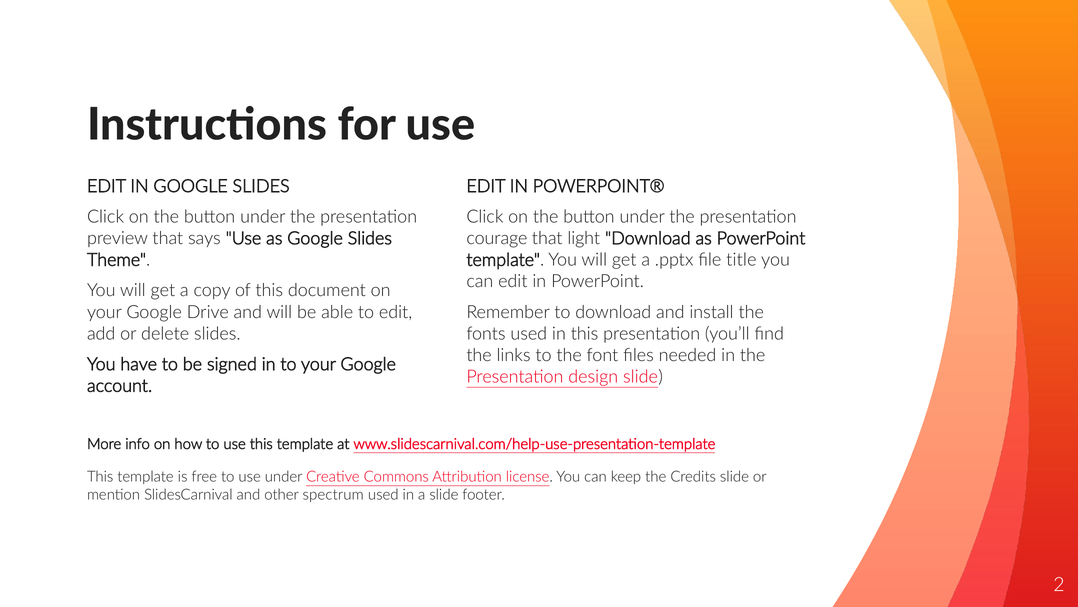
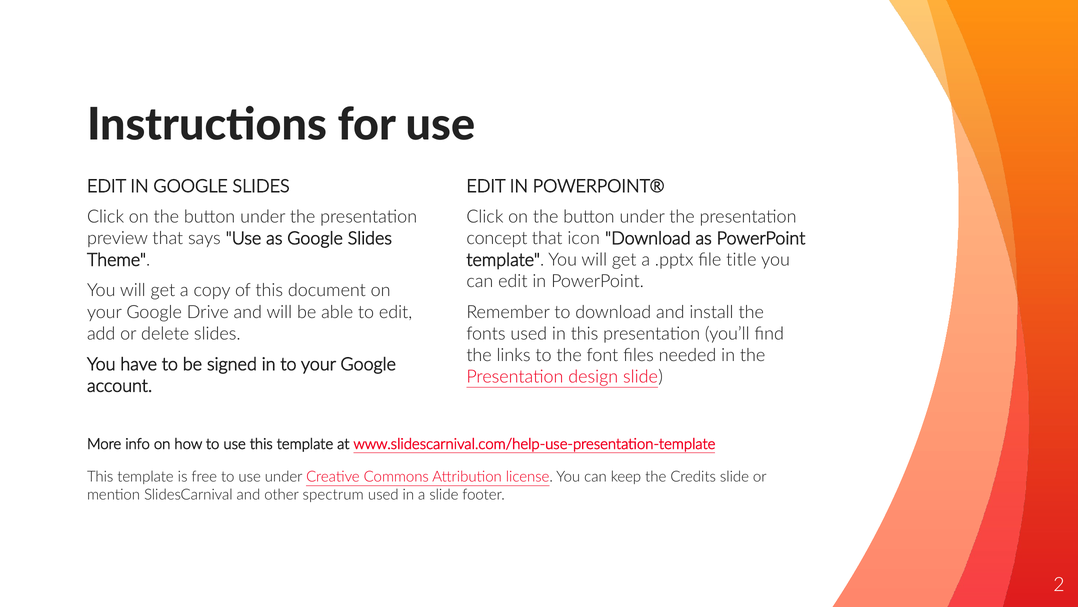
courage: courage -> concept
light: light -> icon
